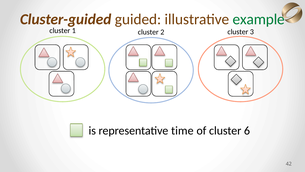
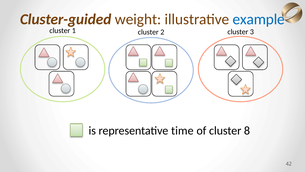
guided: guided -> weight
example colour: green -> blue
6: 6 -> 8
